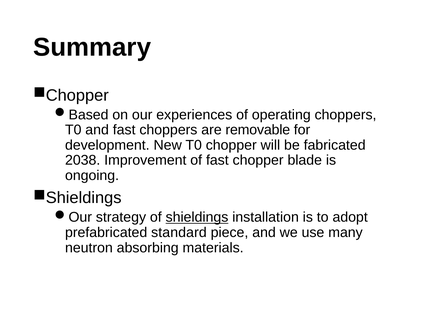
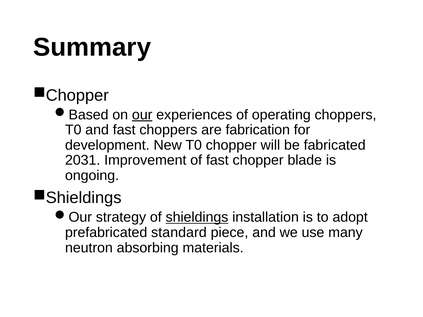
our underline: none -> present
removable: removable -> fabrication
2038: 2038 -> 2031
